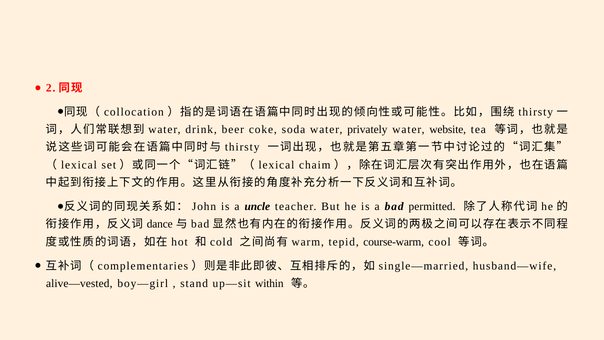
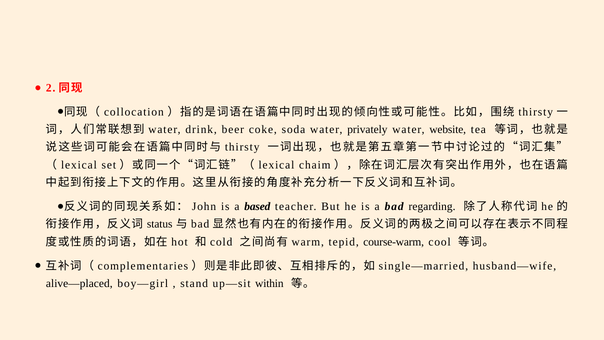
uncle: uncle -> based
permitted: permitted -> regarding
dance: dance -> status
alive—vested: alive—vested -> alive—placed
